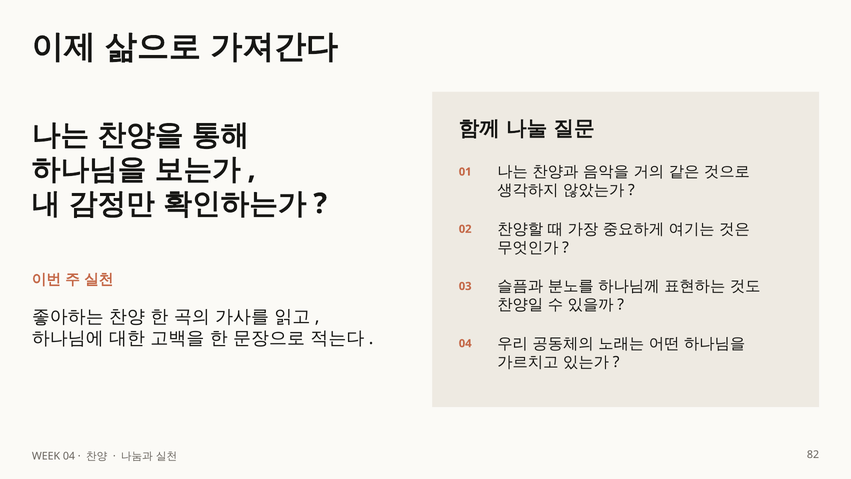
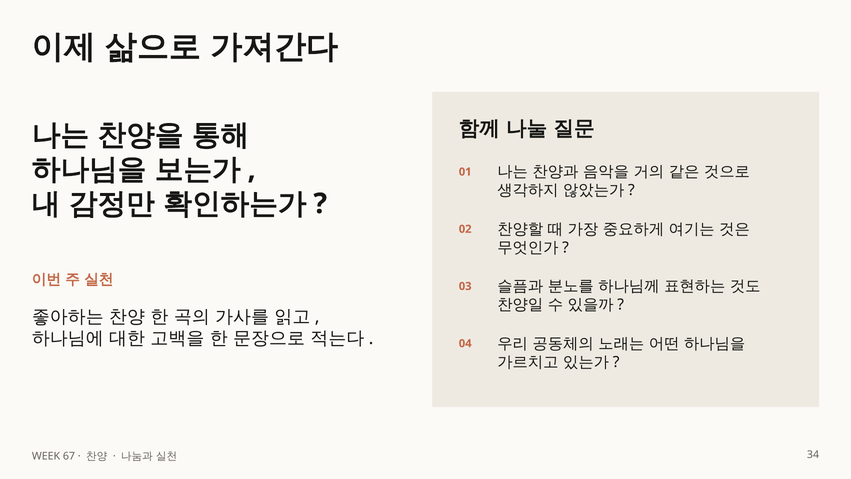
WEEK 04: 04 -> 67
82: 82 -> 34
